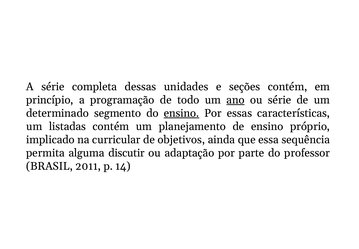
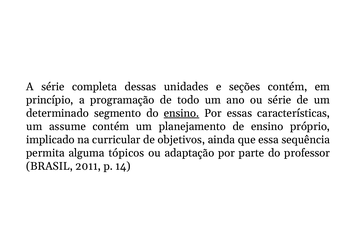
ano underline: present -> none
listadas: listadas -> assume
discutir: discutir -> tópicos
